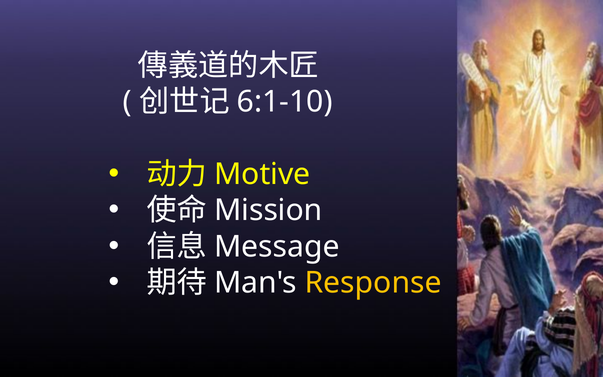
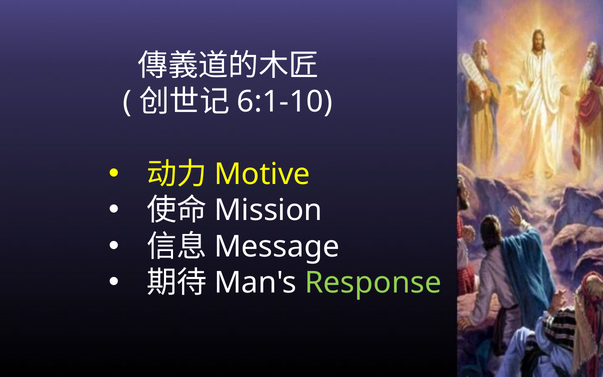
Response colour: yellow -> light green
